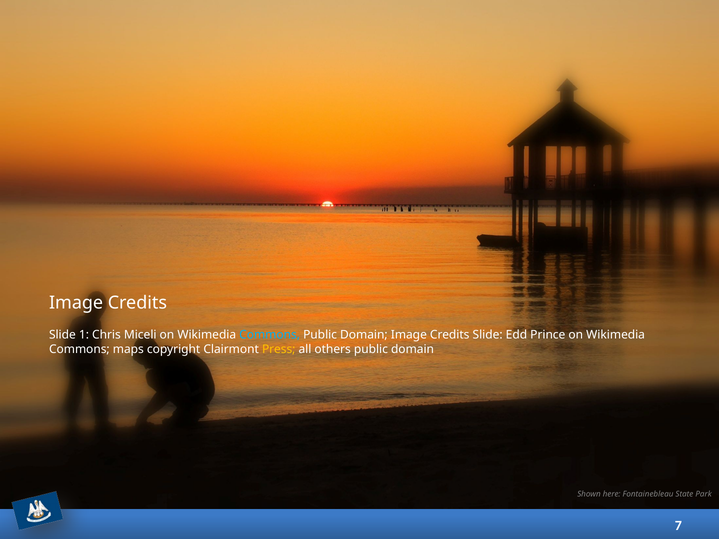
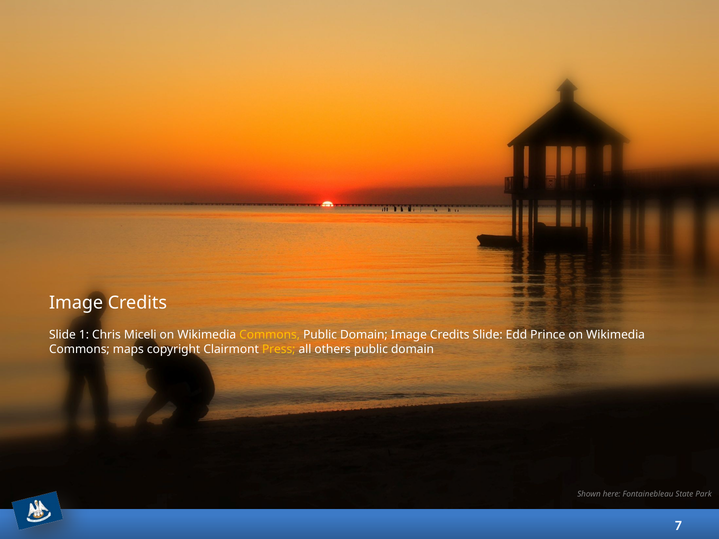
Commons at (270, 335) colour: light blue -> yellow
